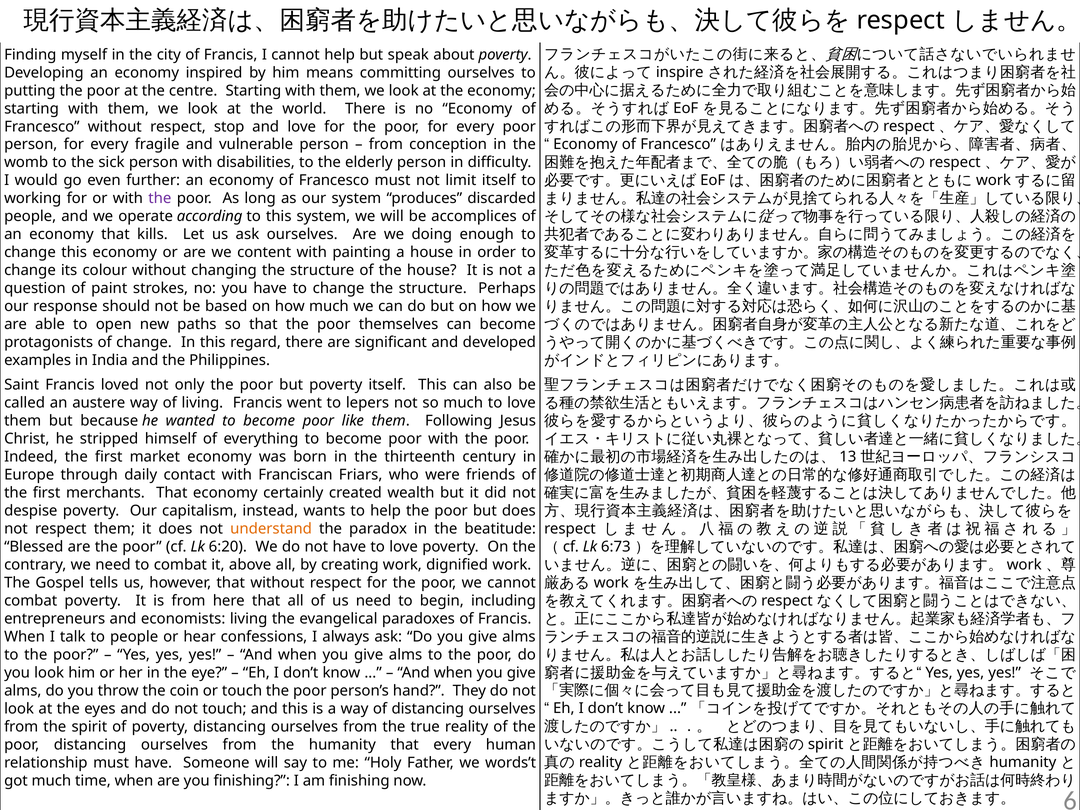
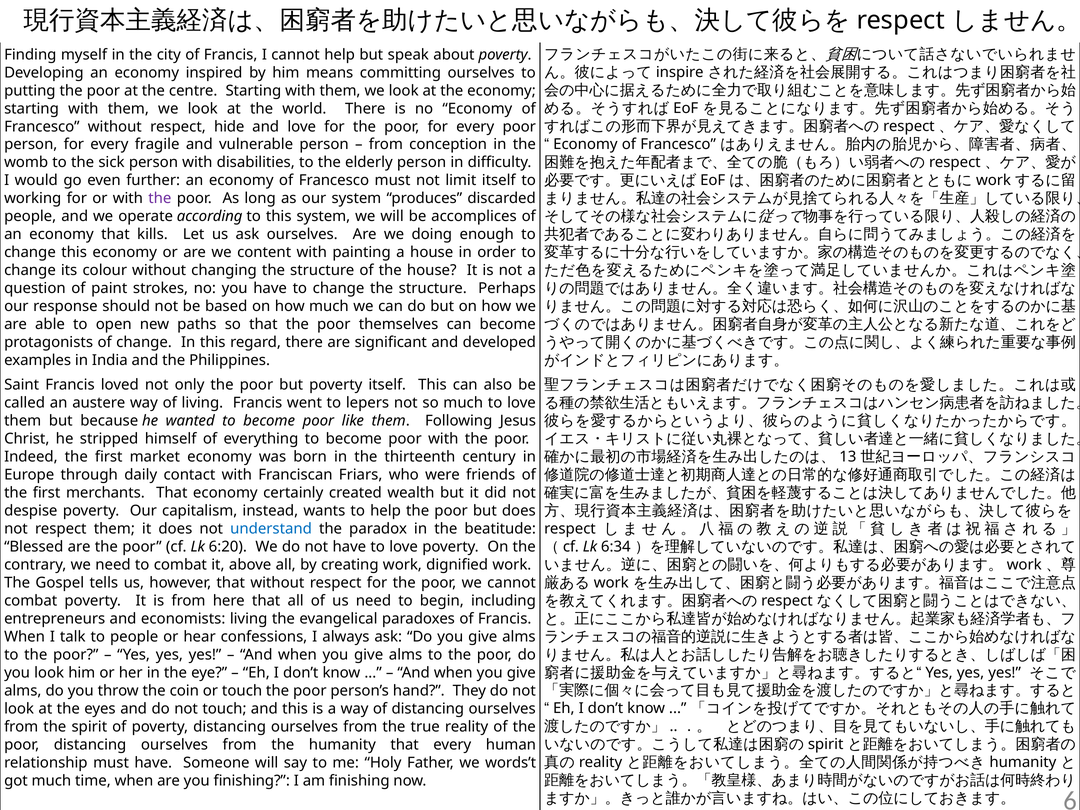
stop: stop -> hide
understand colour: orange -> blue
6:73: 6:73 -> 6:34
